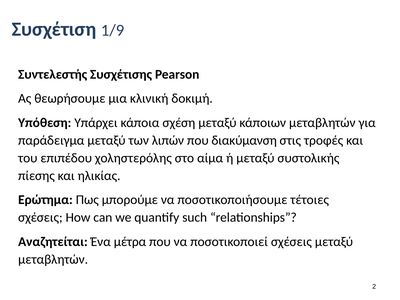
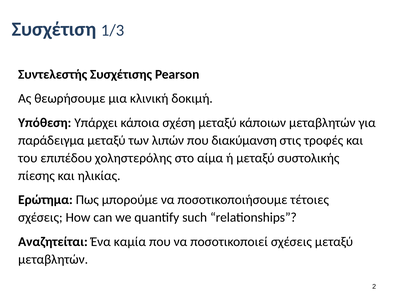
1/9: 1/9 -> 1/3
μέτρα: μέτρα -> καμία
